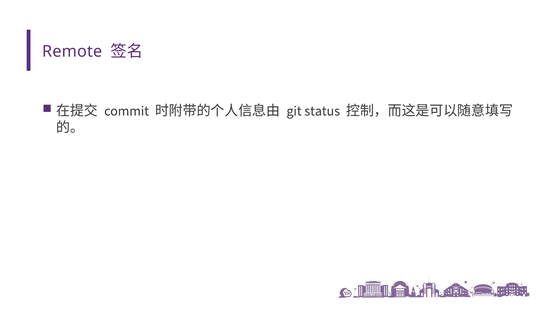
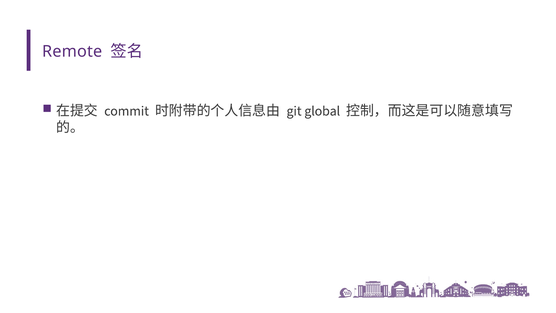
status: status -> global
